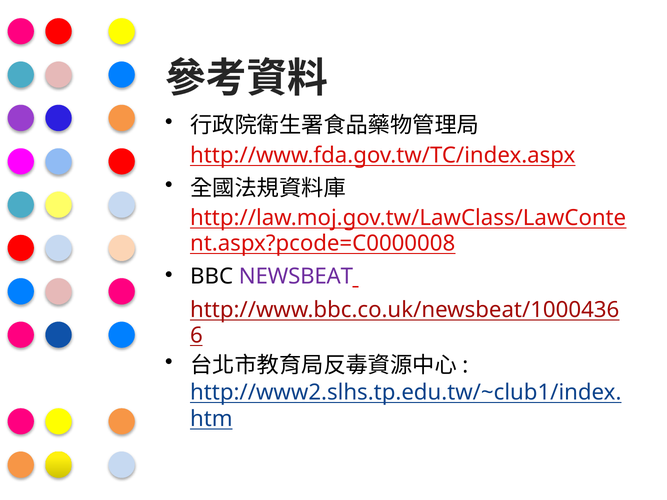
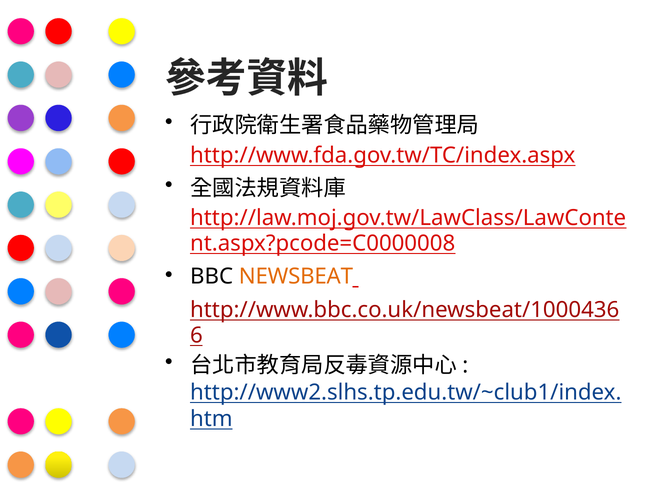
NEWSBEAT colour: purple -> orange
